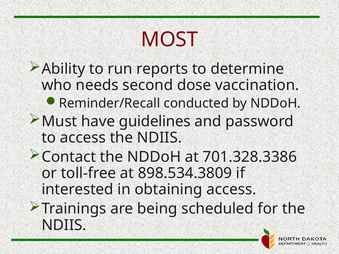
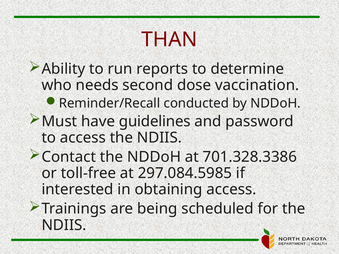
MOST: MOST -> THAN
898.534.3809: 898.534.3809 -> 297.084.5985
